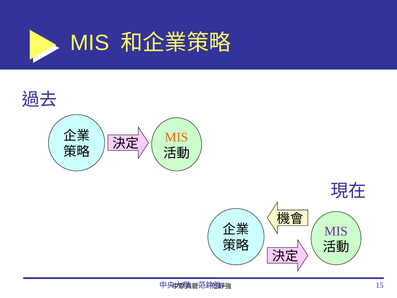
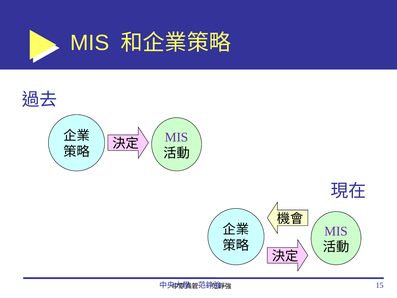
MIS at (177, 137) colour: orange -> purple
